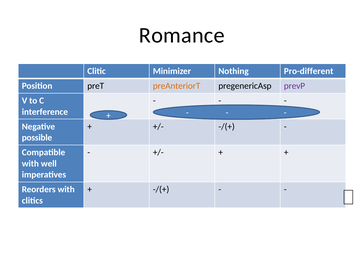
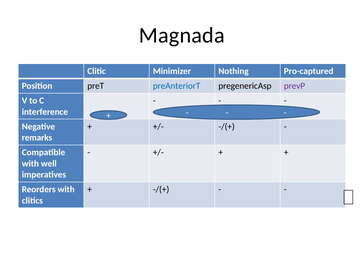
Romance: Romance -> Magnada
Pro-different: Pro-different -> Pro-captured
preAnteriorT colour: orange -> blue
possible: possible -> remarks
